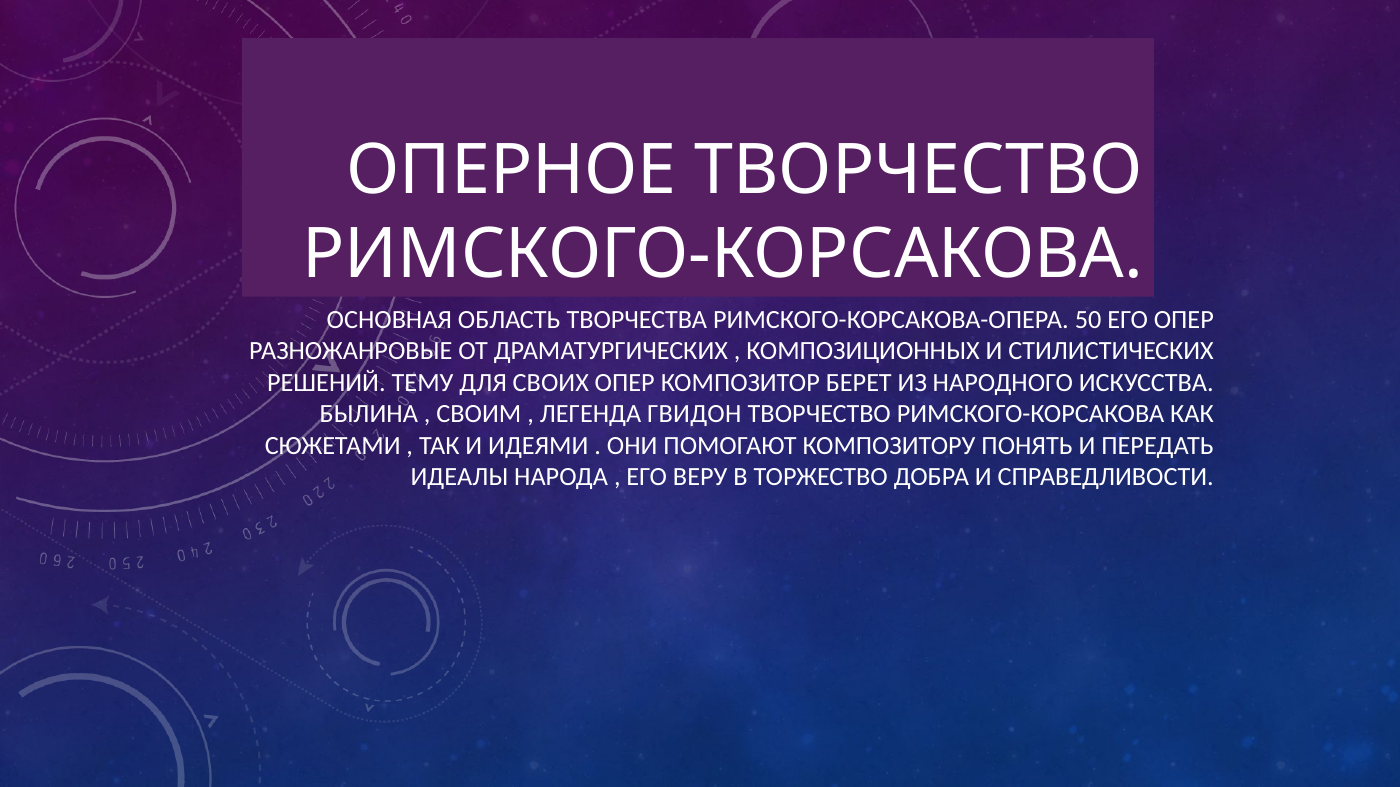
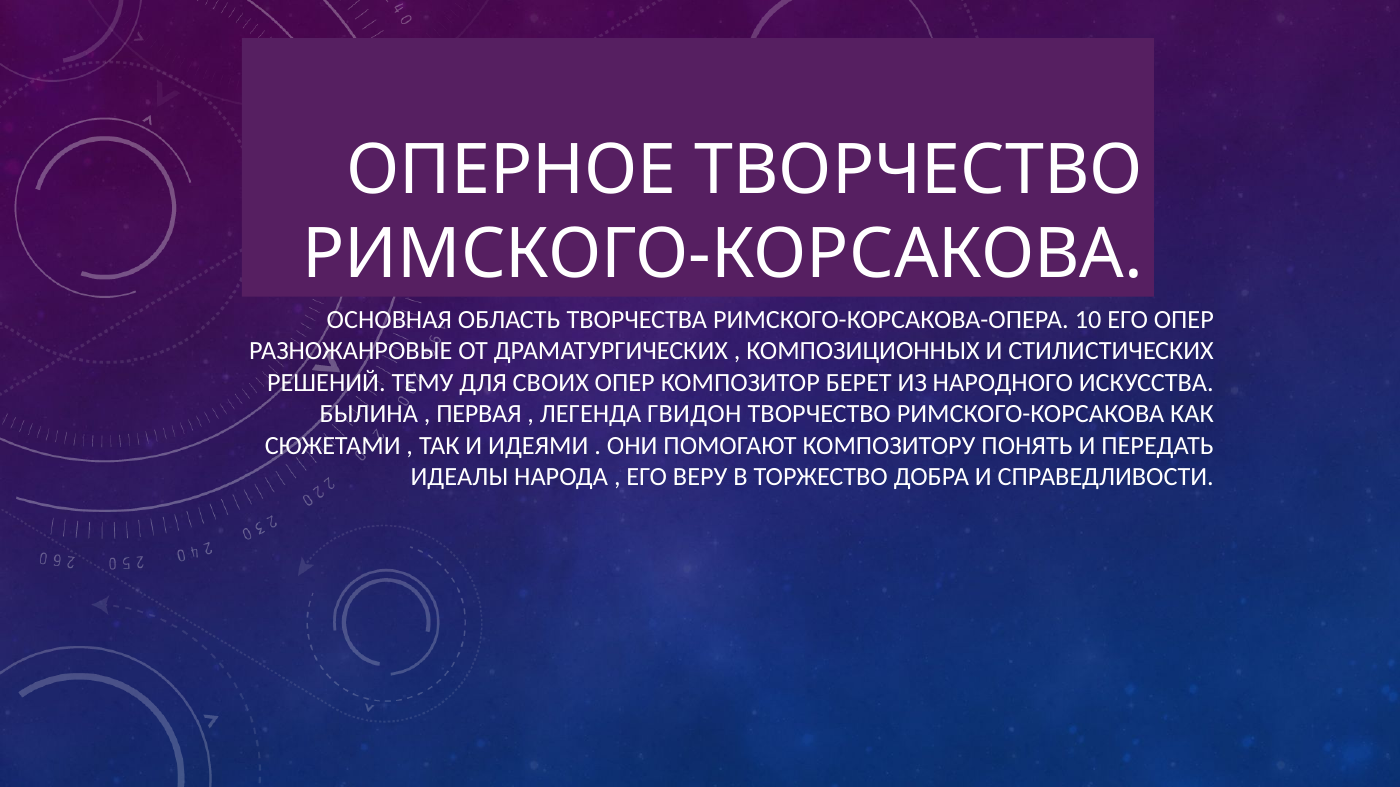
50: 50 -> 10
СВОИМ: СВОИМ -> ПЕРВАЯ
